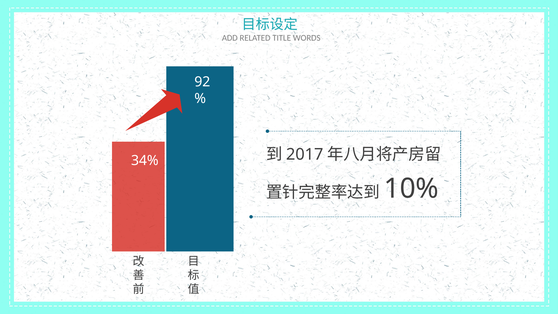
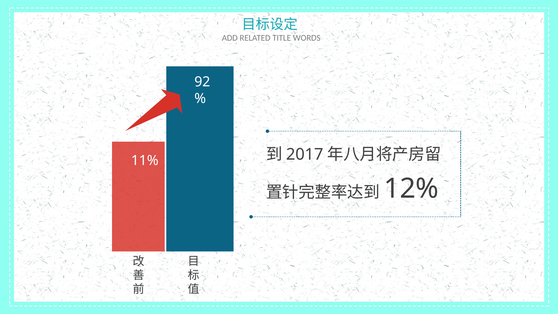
34%: 34% -> 11%
10%: 10% -> 12%
